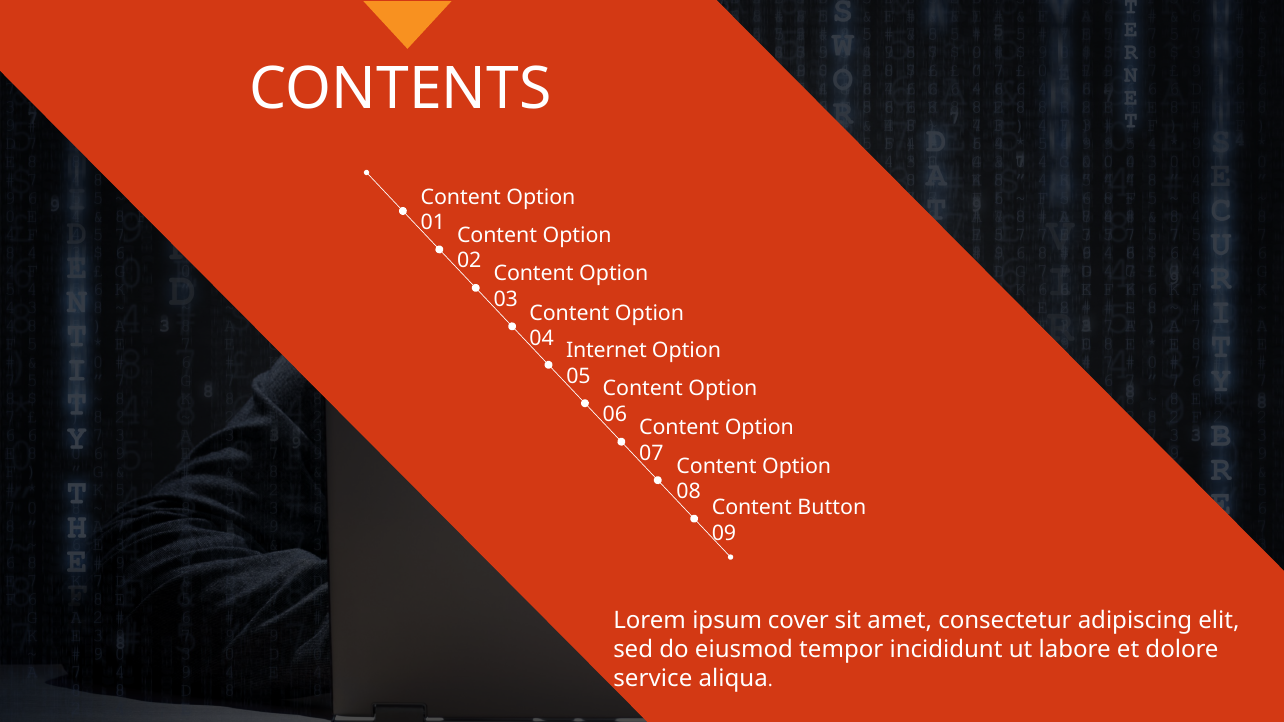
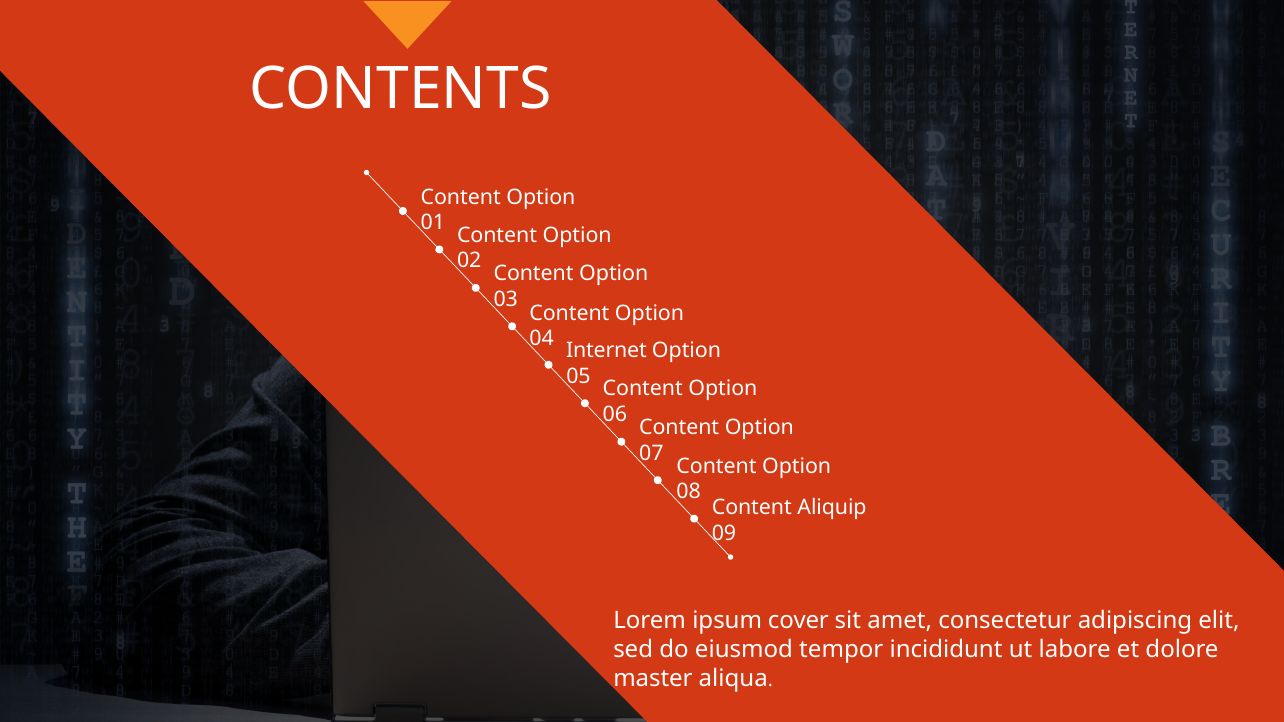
Button: Button -> Aliquip
service: service -> master
